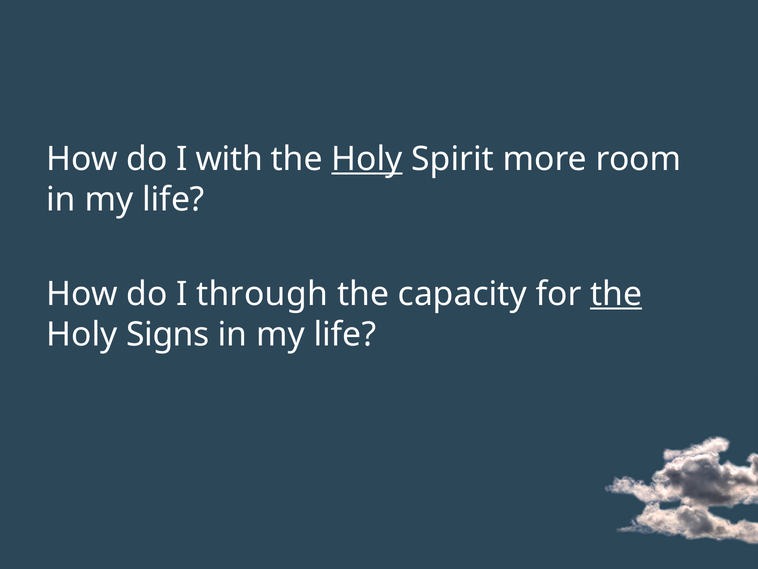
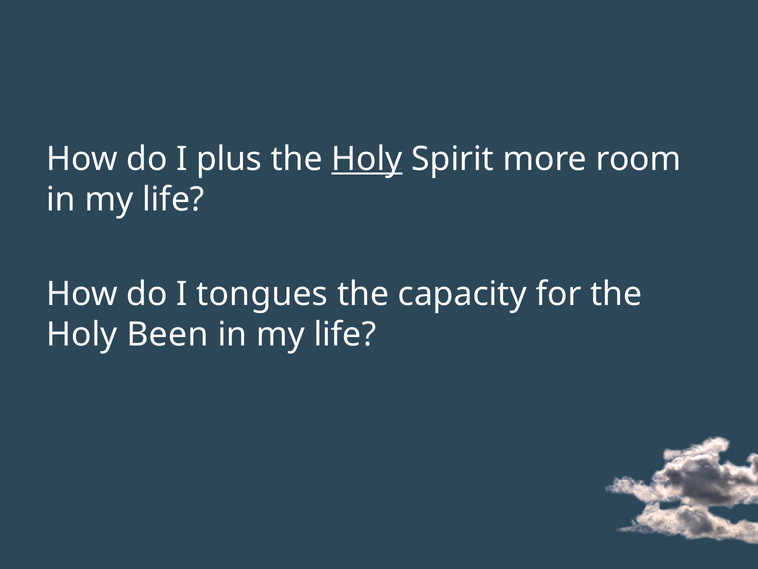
with: with -> plus
through: through -> tongues
the at (616, 294) underline: present -> none
Signs: Signs -> Been
